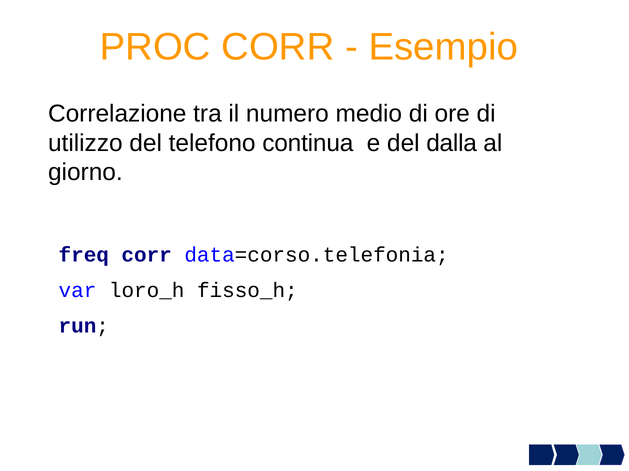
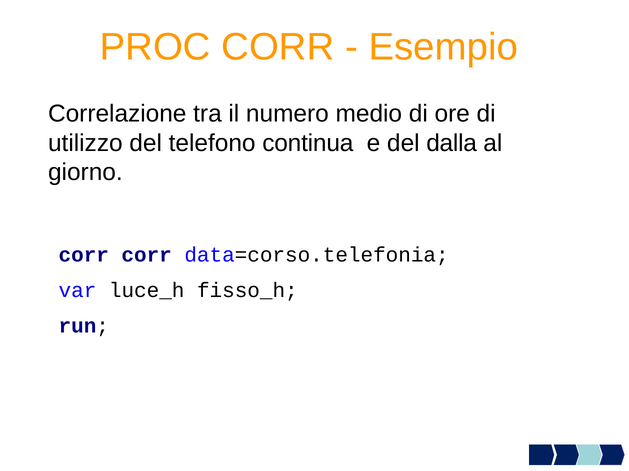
freq at (84, 255): freq -> corr
loro_h: loro_h -> luce_h
